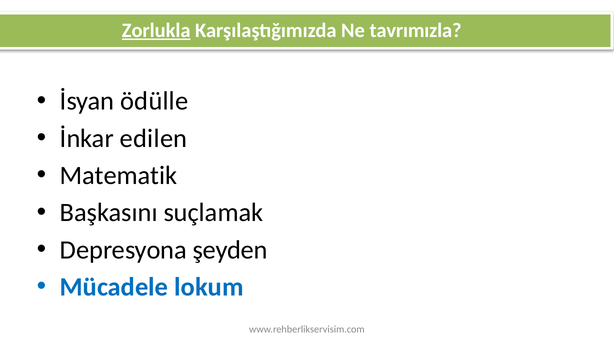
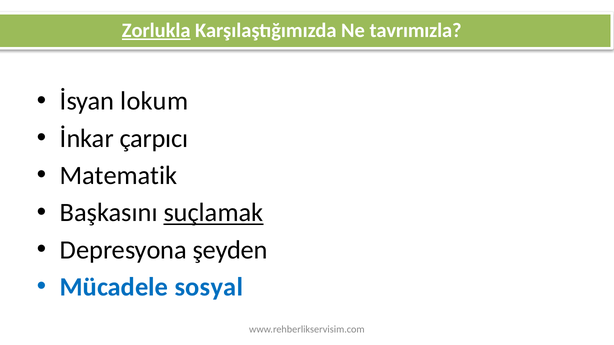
ödülle: ödülle -> lokum
edilen: edilen -> çarpıcı
suçlamak underline: none -> present
lokum: lokum -> sosyal
